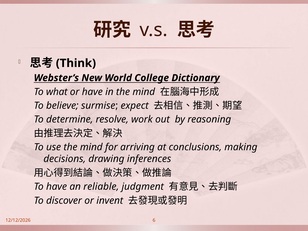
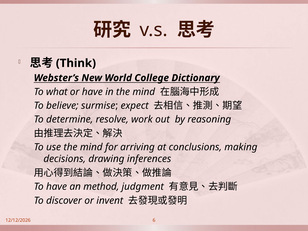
reliable: reliable -> method
